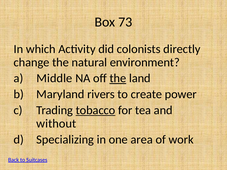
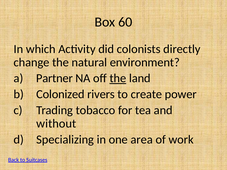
73: 73 -> 60
Middle: Middle -> Partner
Maryland: Maryland -> Colonized
tobacco underline: present -> none
